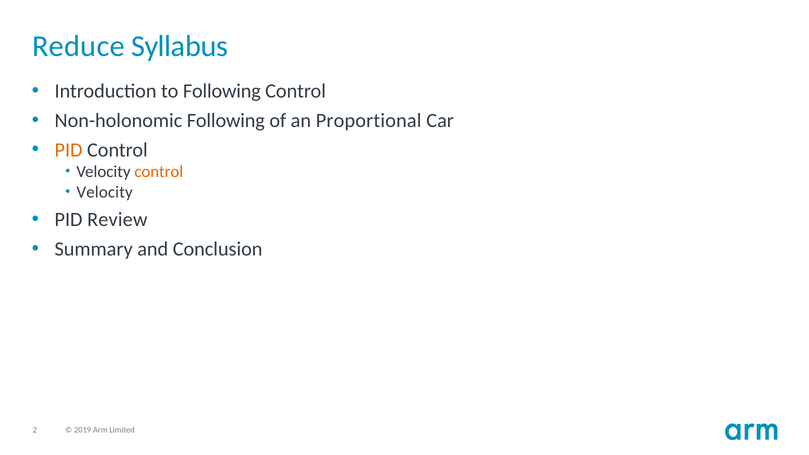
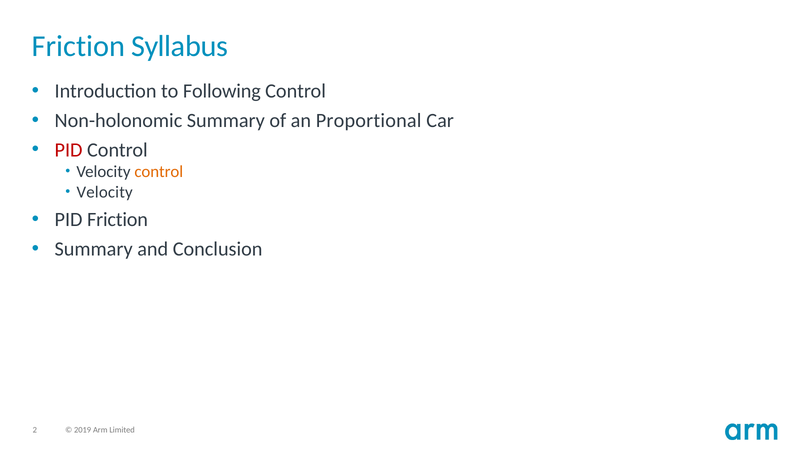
Reduce at (78, 46): Reduce -> Friction
Non-holonomic Following: Following -> Summary
PID at (69, 150) colour: orange -> red
PID Review: Review -> Friction
